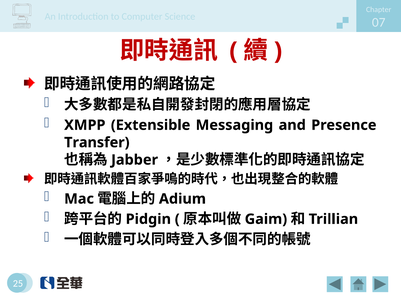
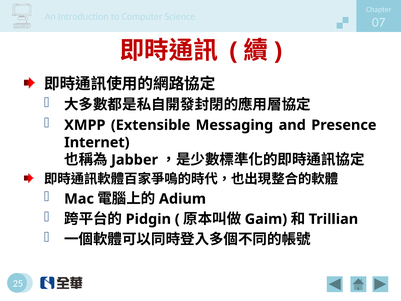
Transfer: Transfer -> Internet
